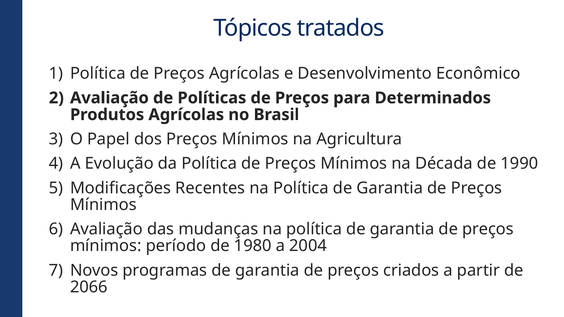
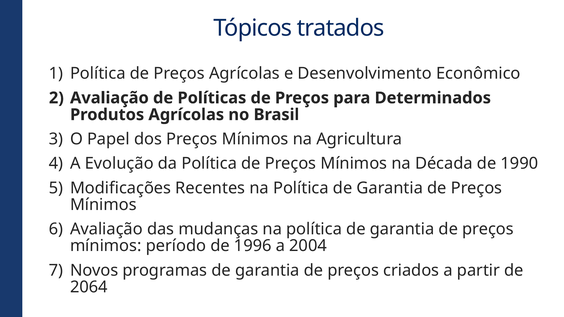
1980: 1980 -> 1996
2066: 2066 -> 2064
